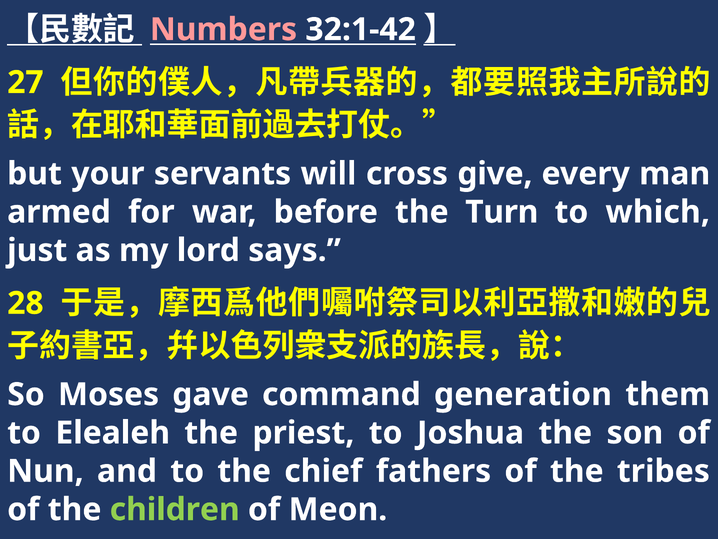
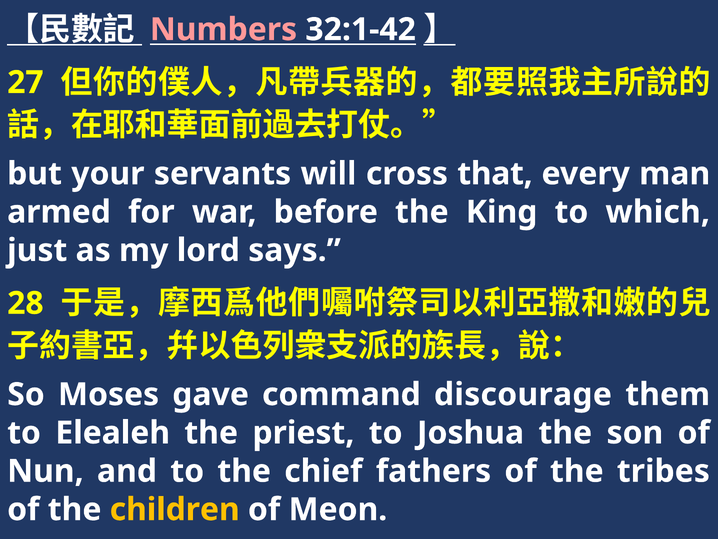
give: give -> that
Turn: Turn -> King
generation: generation -> discourage
children colour: light green -> yellow
